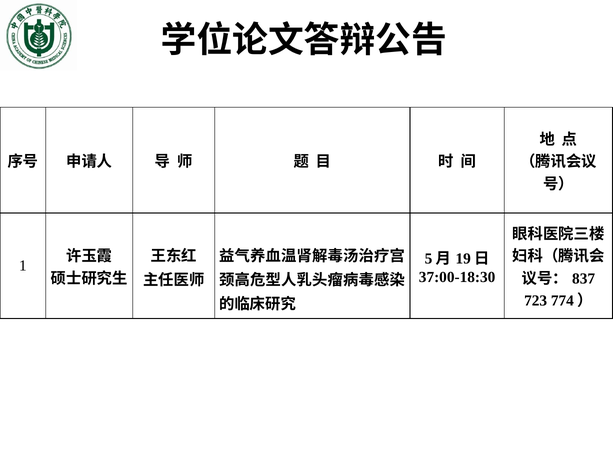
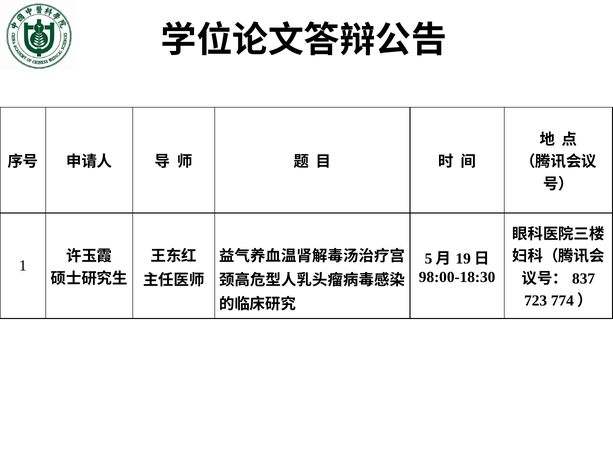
37:00-18:30: 37:00-18:30 -> 98:00-18:30
